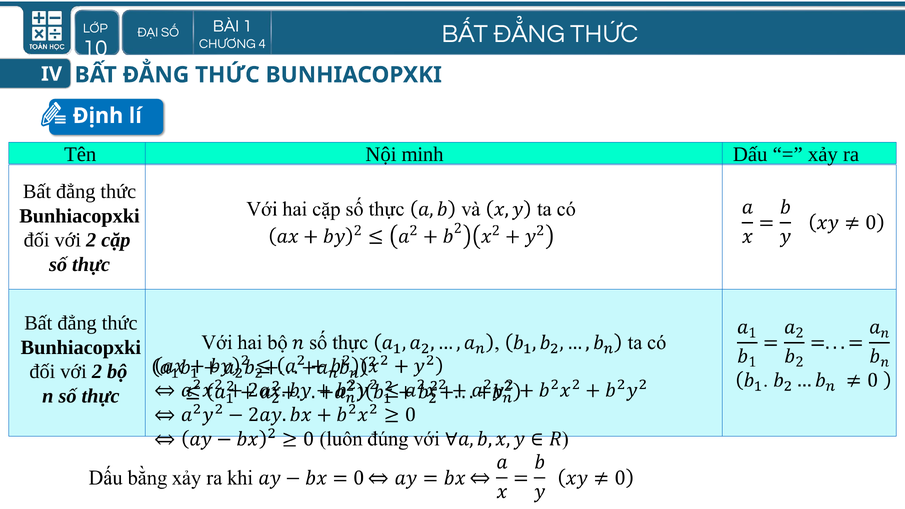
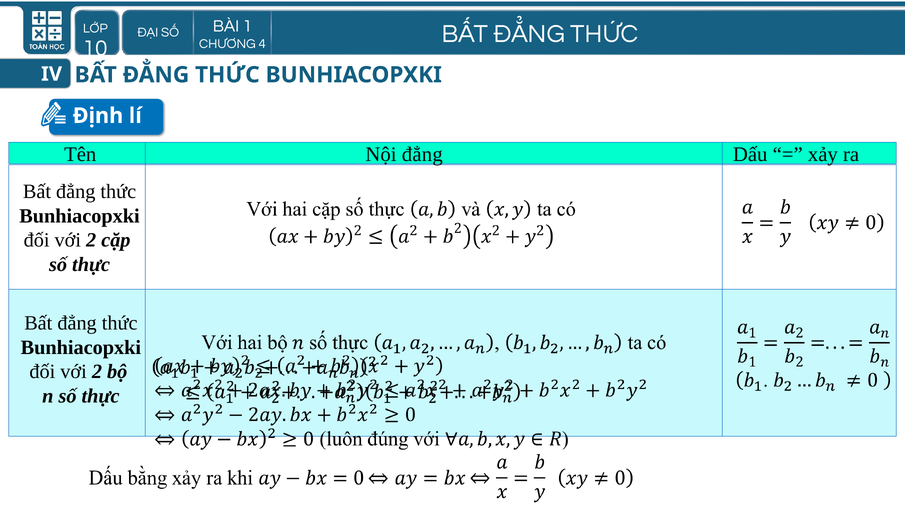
Nội minh: minh -> đẳng
